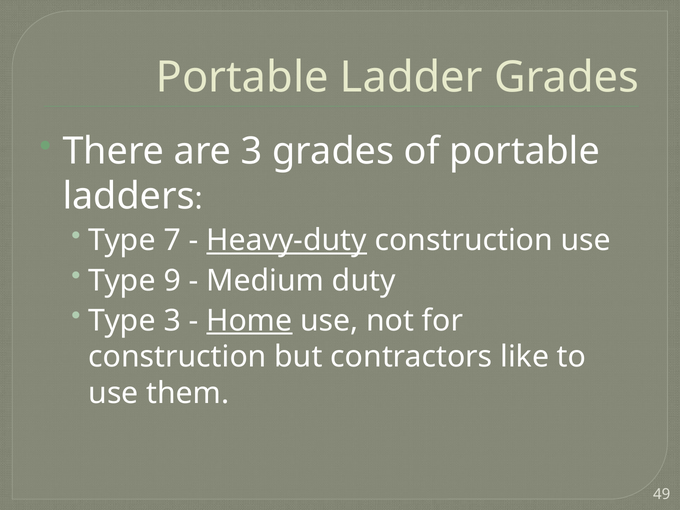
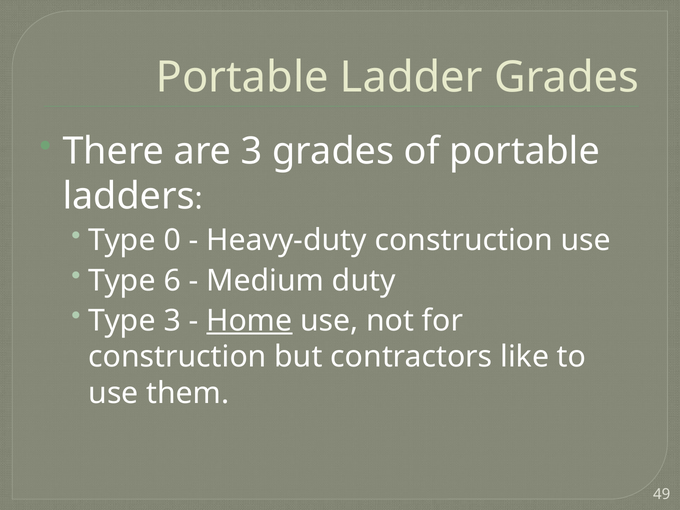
7: 7 -> 0
Heavy-duty underline: present -> none
9: 9 -> 6
